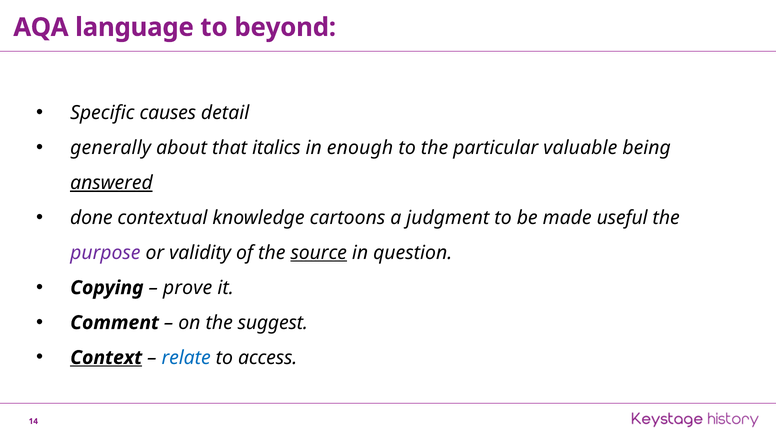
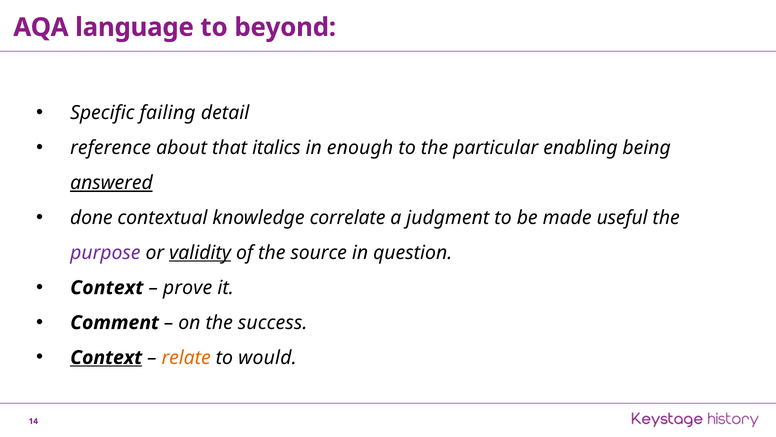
causes: causes -> failing
generally: generally -> reference
valuable: valuable -> enabling
cartoons: cartoons -> correlate
validity underline: none -> present
source underline: present -> none
Copying at (107, 287): Copying -> Context
suggest: suggest -> success
relate colour: blue -> orange
access: access -> would
